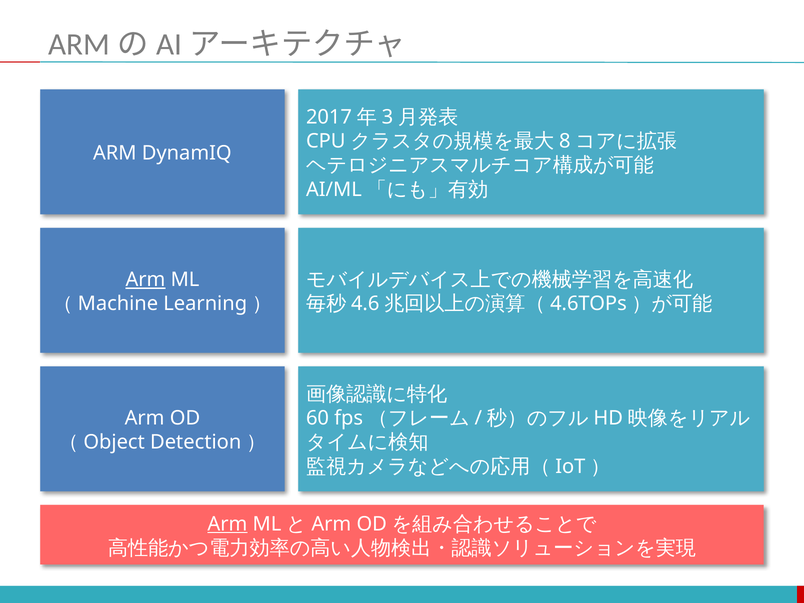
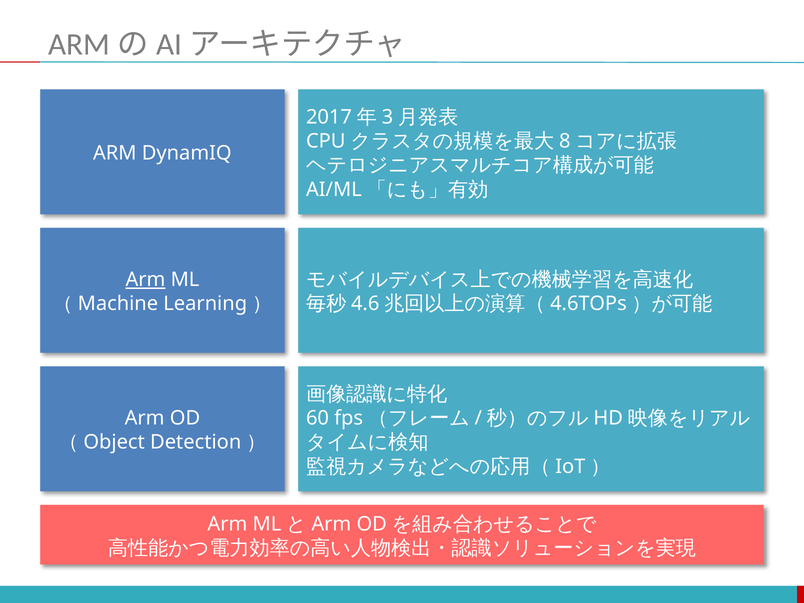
Arm at (227, 524) underline: present -> none
